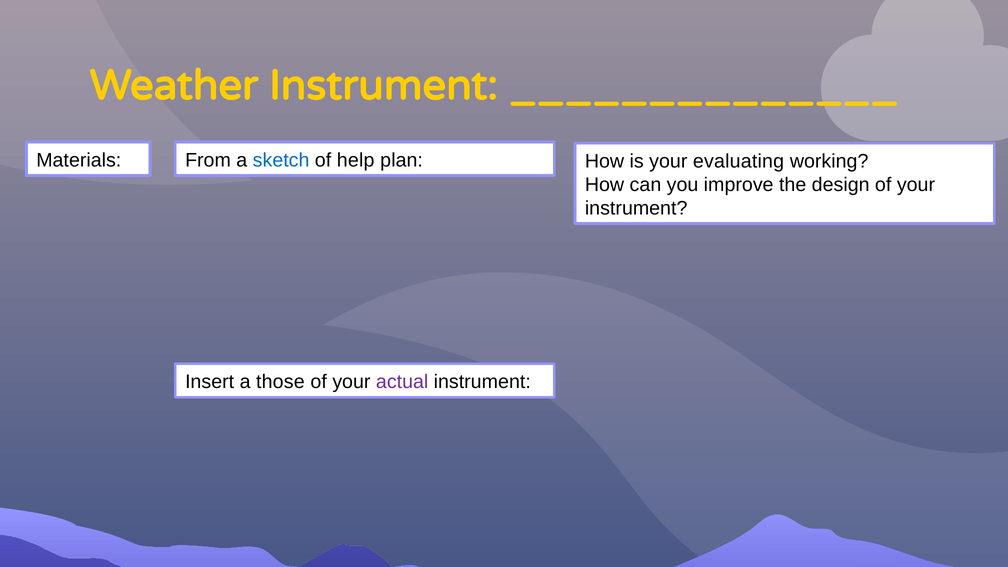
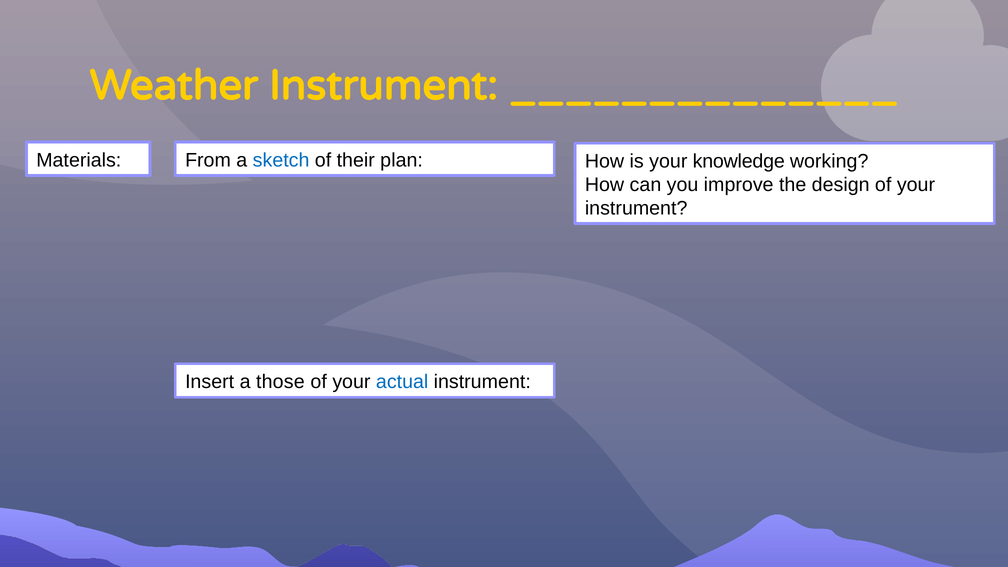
help: help -> their
evaluating: evaluating -> knowledge
actual colour: purple -> blue
